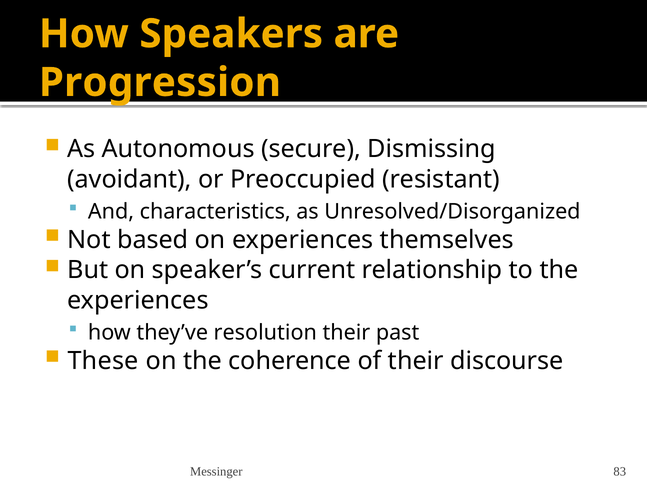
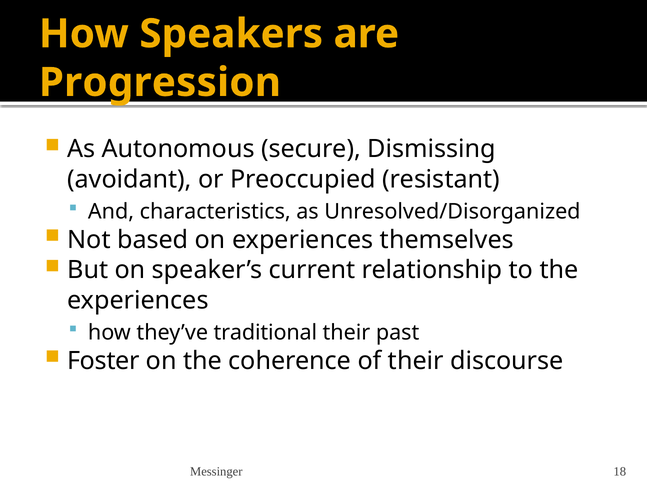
resolution: resolution -> traditional
These: These -> Foster
83: 83 -> 18
